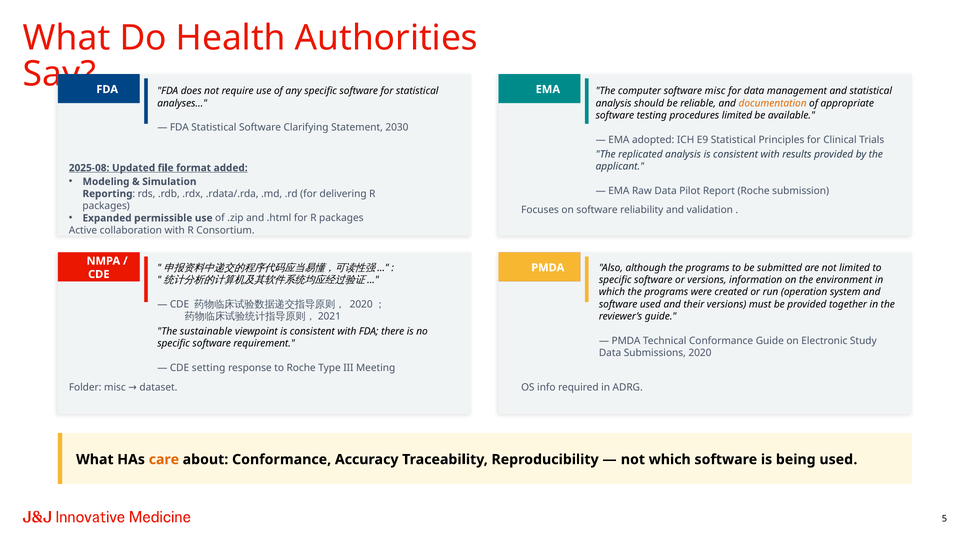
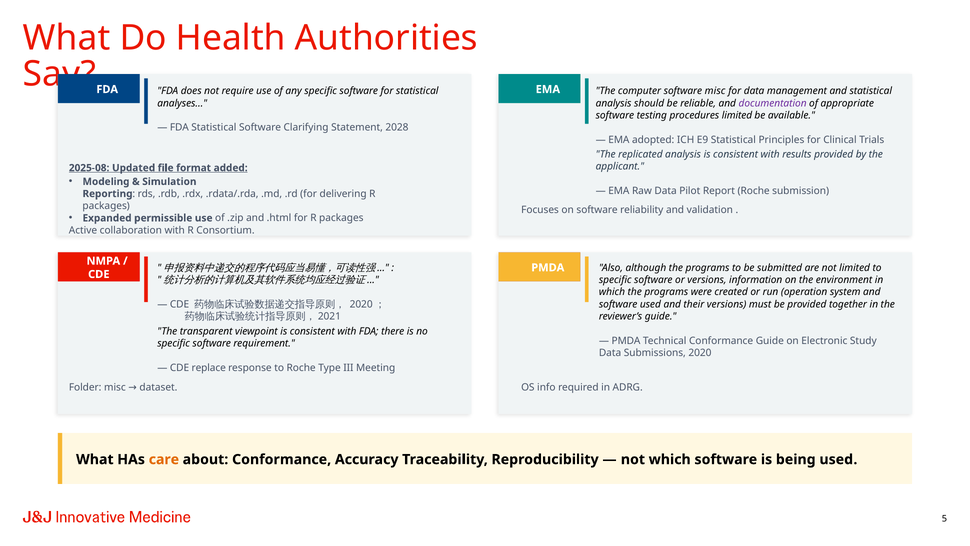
documentation colour: orange -> purple
2030: 2030 -> 2028
sustainable: sustainable -> transparent
setting: setting -> replace
